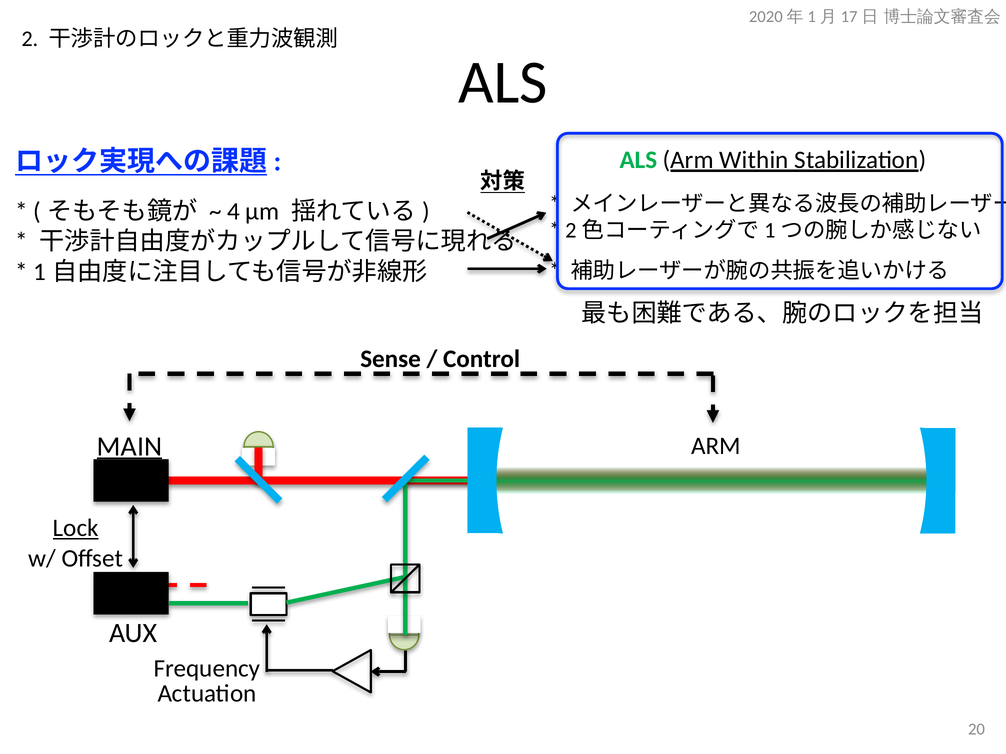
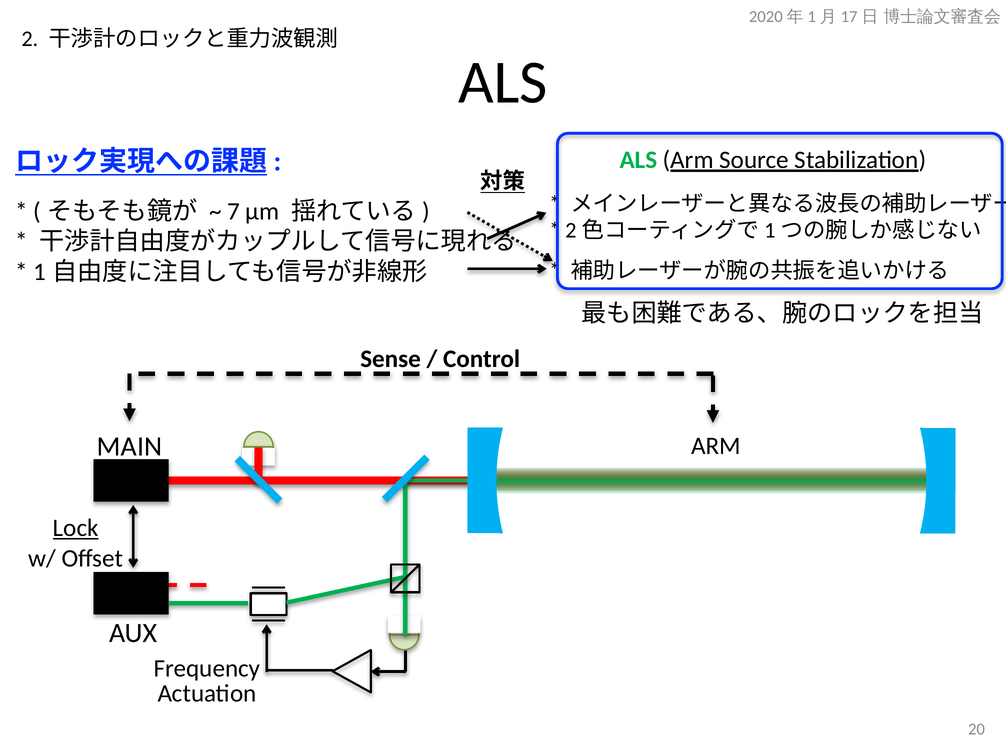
Within: Within -> Source
4: 4 -> 7
MAIN underline: present -> none
